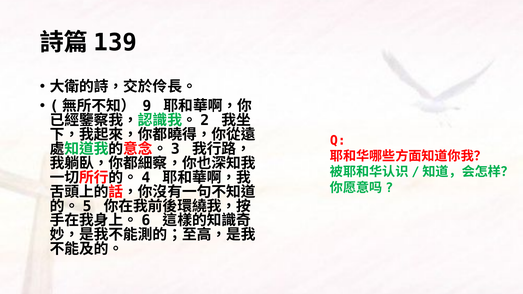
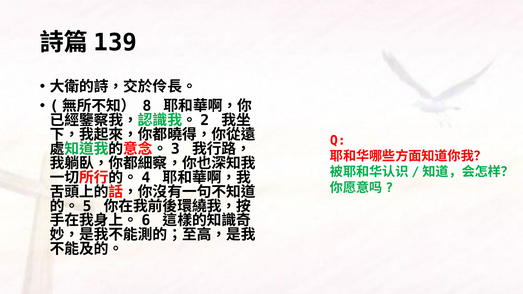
9: 9 -> 8
